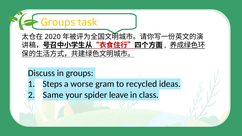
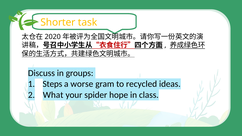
Groups at (58, 22): Groups -> Shorter
Same: Same -> What
leave: leave -> hope
